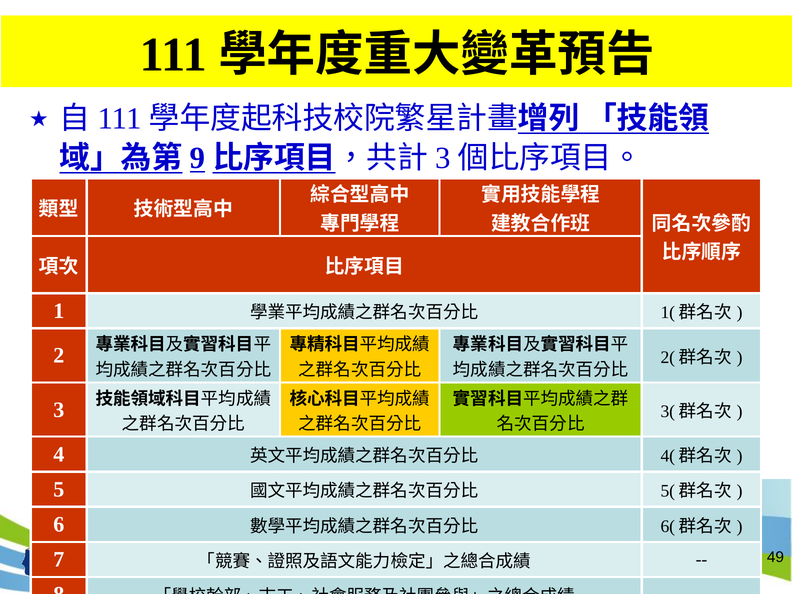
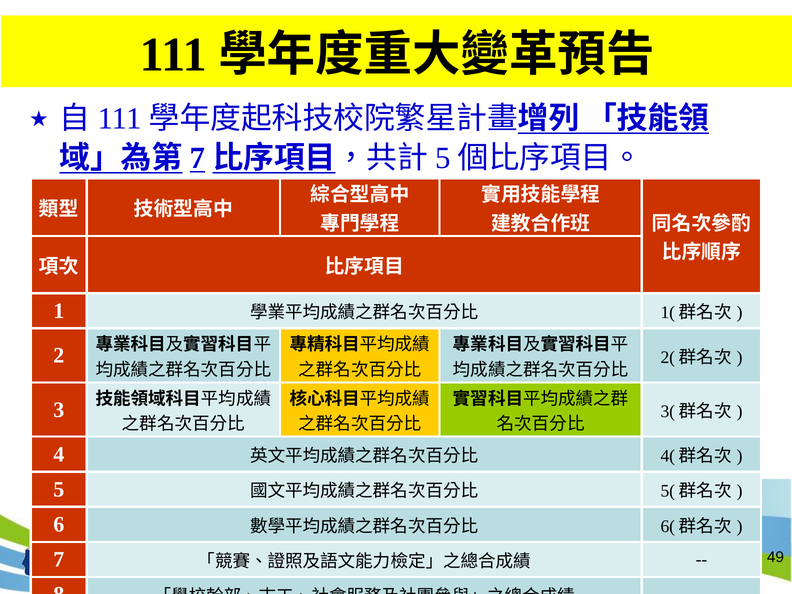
9 at (198, 158): 9 -> 7
3 at (443, 158): 3 -> 5
